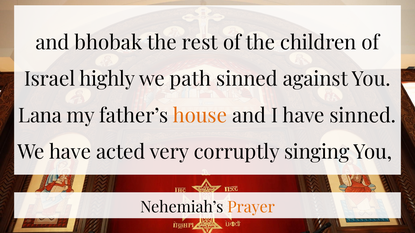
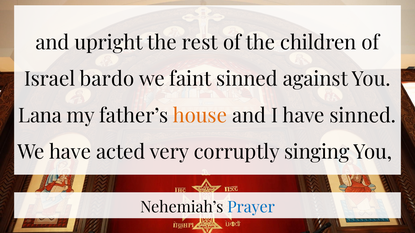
bhobak: bhobak -> upright
highly: highly -> bardo
path: path -> faint
Prayer colour: orange -> blue
